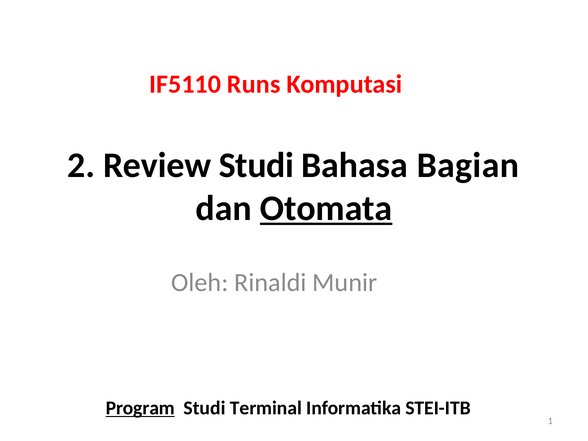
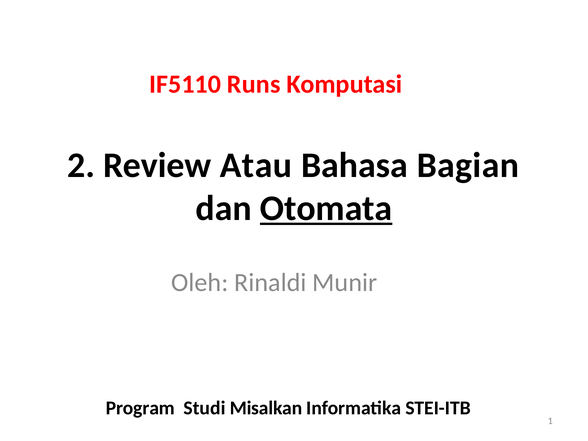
Review Studi: Studi -> Atau
Program underline: present -> none
Terminal: Terminal -> Misalkan
